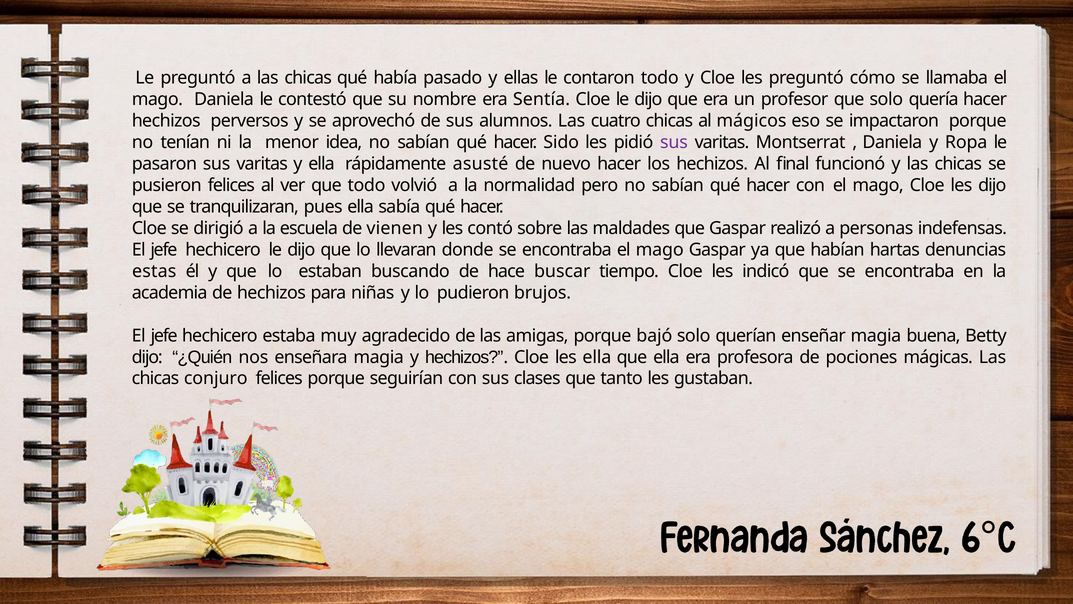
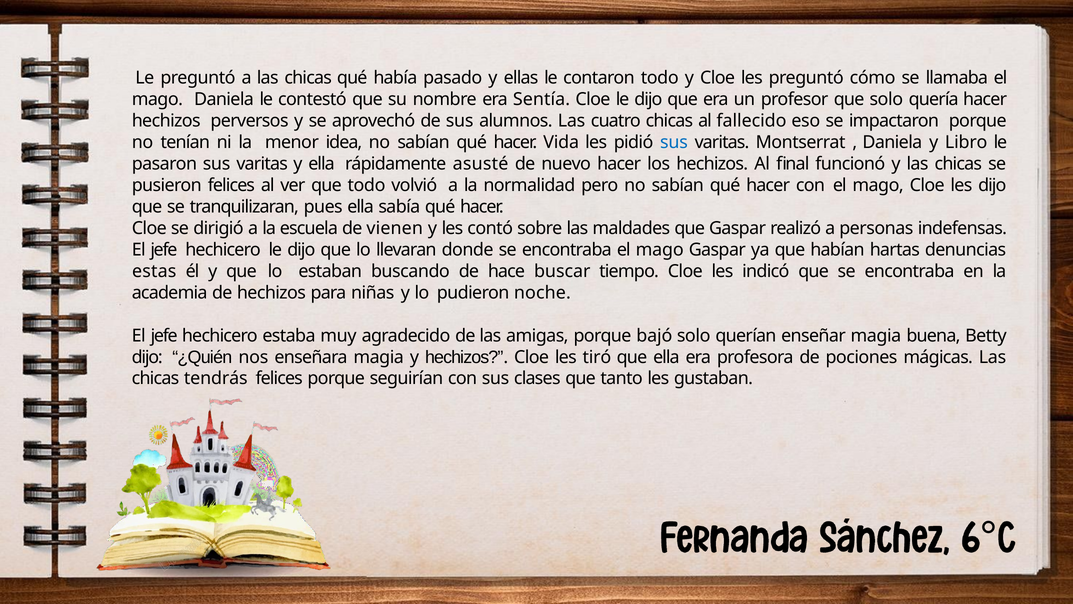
mágicos: mágicos -> fallecido
Sido: Sido -> Vida
sus at (674, 142) colour: purple -> blue
Ropa: Ropa -> Libro
brujos: brujos -> noche
les ella: ella -> tiró
conjuro: conjuro -> tendrás
